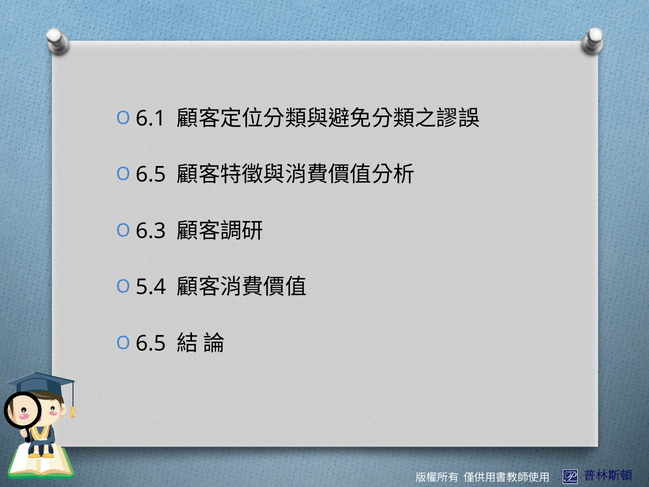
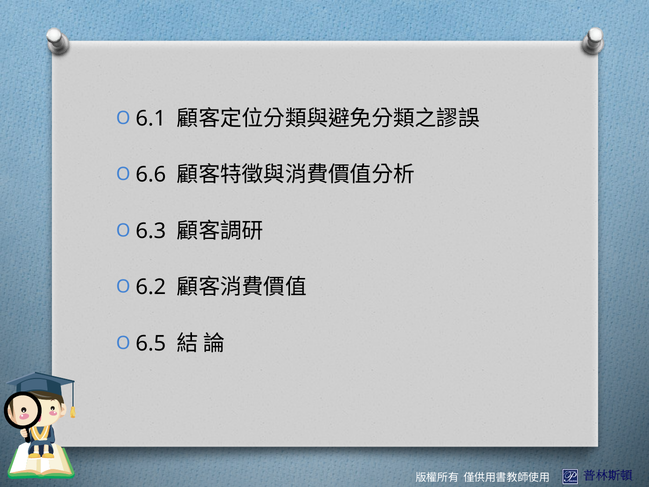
6.5 at (151, 175): 6.5 -> 6.6
5.4: 5.4 -> 6.2
